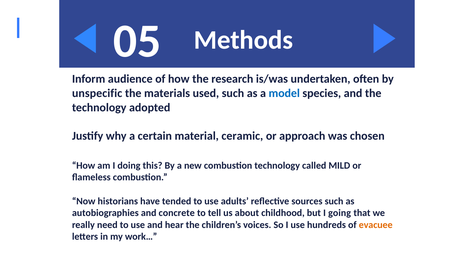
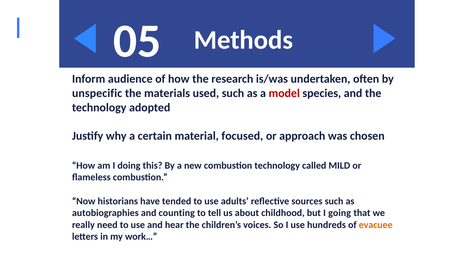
model colour: blue -> red
ceramic: ceramic -> focused
concrete: concrete -> counting
